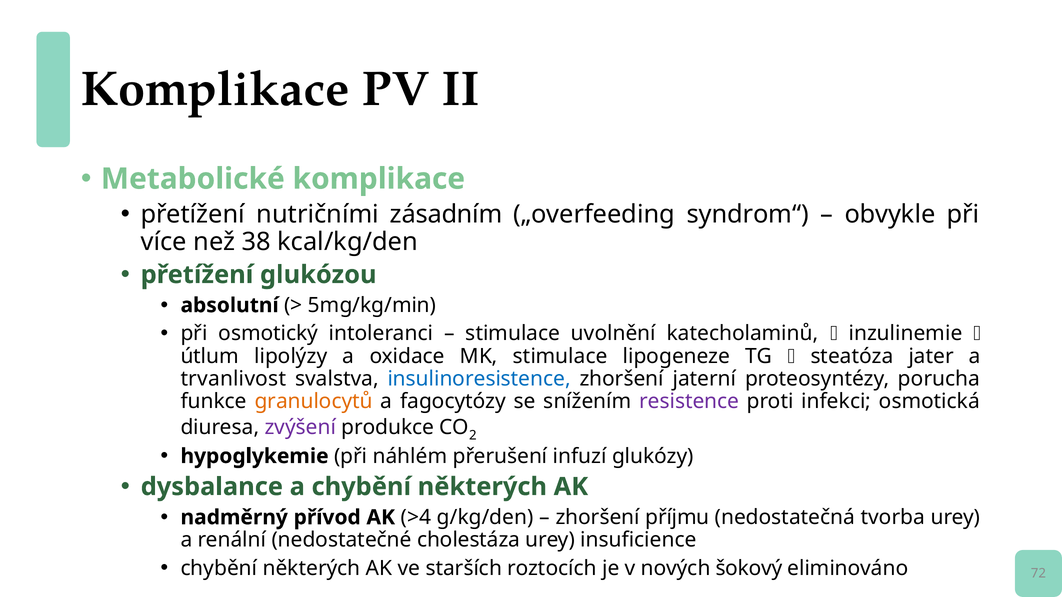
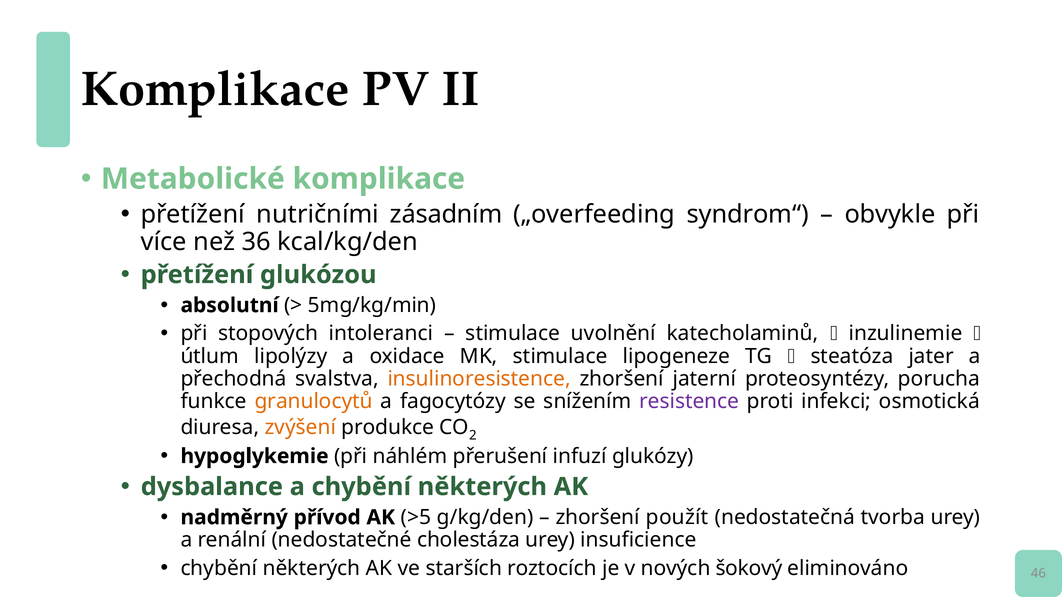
38: 38 -> 36
osmotický: osmotický -> stopových
trvanlivost: trvanlivost -> přechodná
insulinoresistence colour: blue -> orange
zvýšení colour: purple -> orange
>4: >4 -> >5
příjmu: příjmu -> použít
72: 72 -> 46
